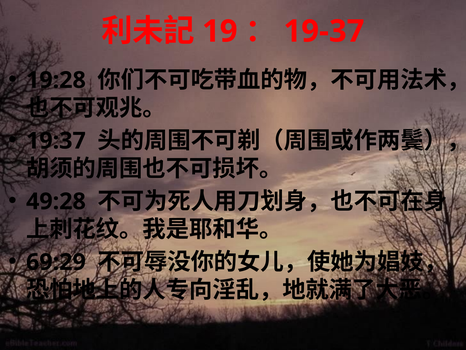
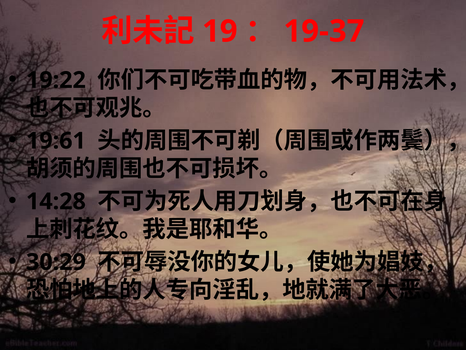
19:28: 19:28 -> 19:22
19:37: 19:37 -> 19:61
49:28: 49:28 -> 14:28
69:29: 69:29 -> 30:29
